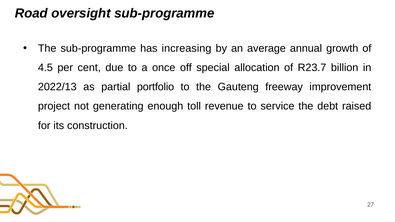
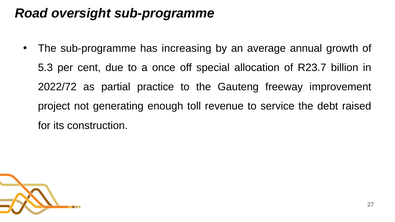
4.5: 4.5 -> 5.3
2022/13: 2022/13 -> 2022/72
portfolio: portfolio -> practice
